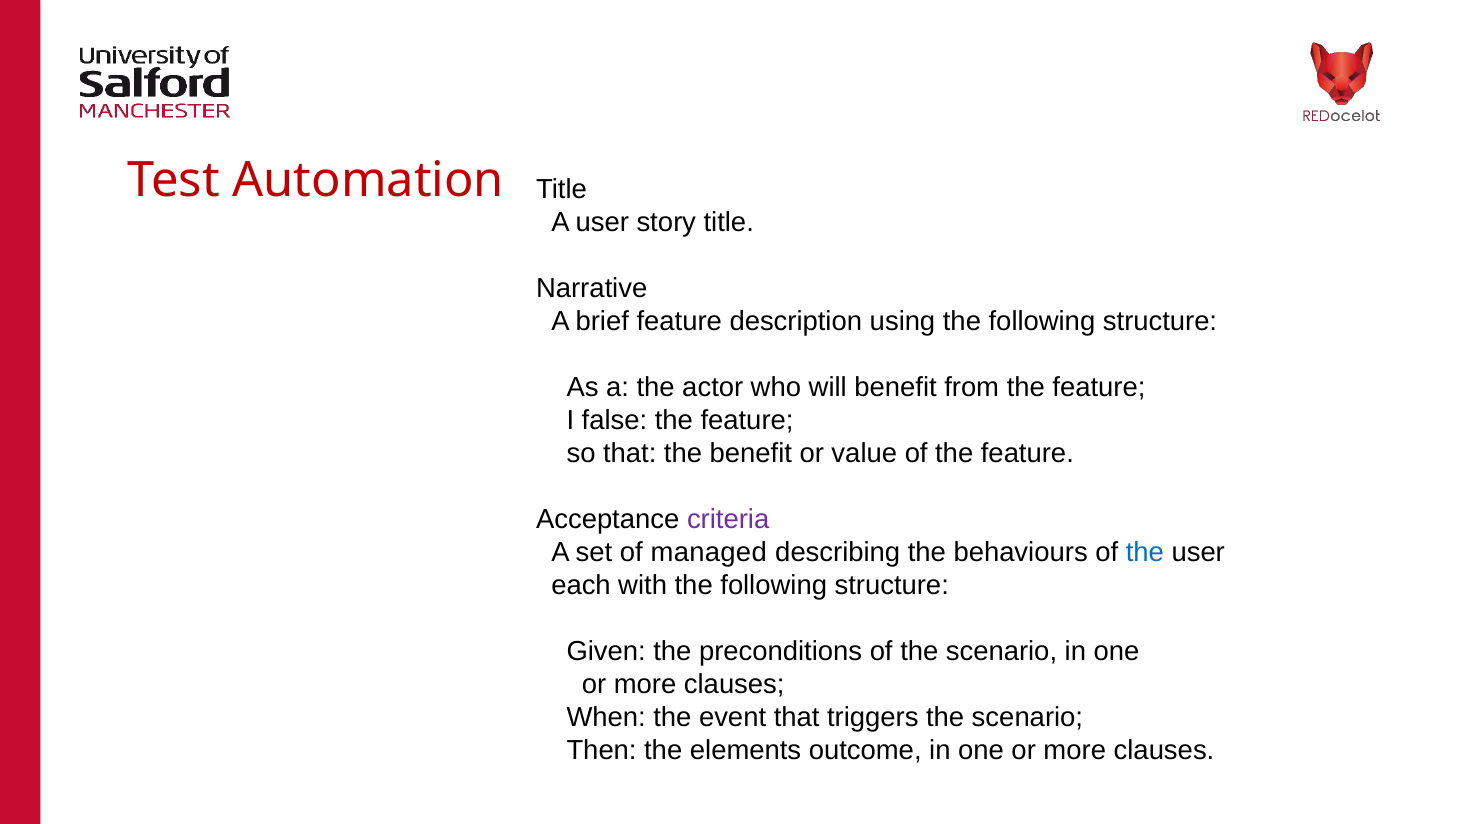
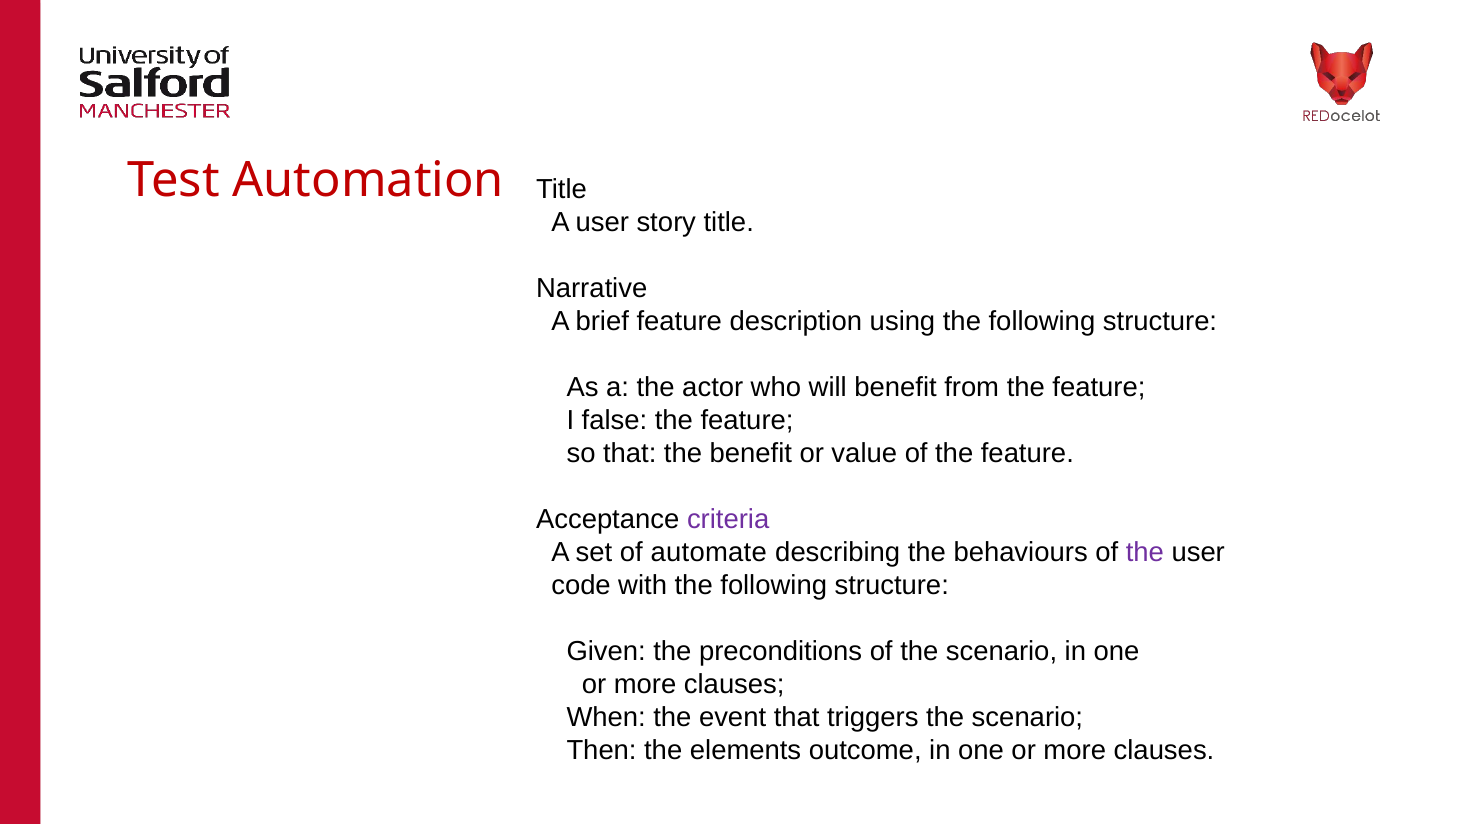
managed: managed -> automate
the at (1145, 552) colour: blue -> purple
each: each -> code
